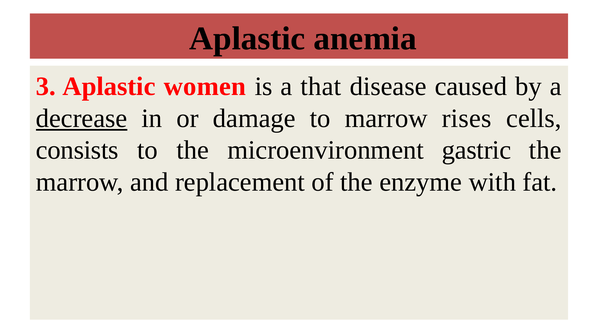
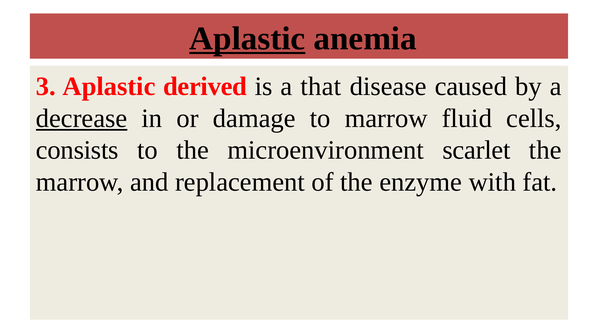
Aplastic at (247, 39) underline: none -> present
women: women -> derived
rises: rises -> fluid
gastric: gastric -> scarlet
